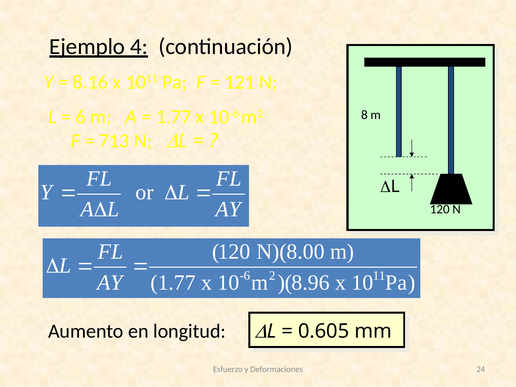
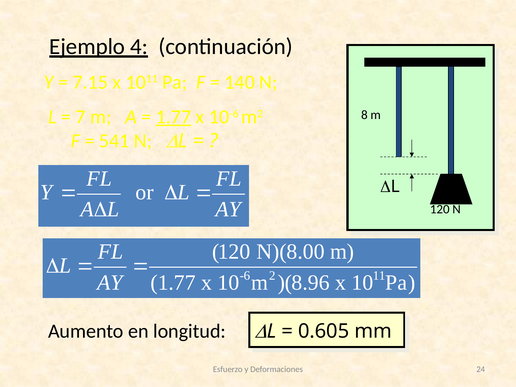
8.16: 8.16 -> 7.15
121: 121 -> 140
6: 6 -> 7
1.77 at (173, 117) underline: none -> present
713: 713 -> 541
